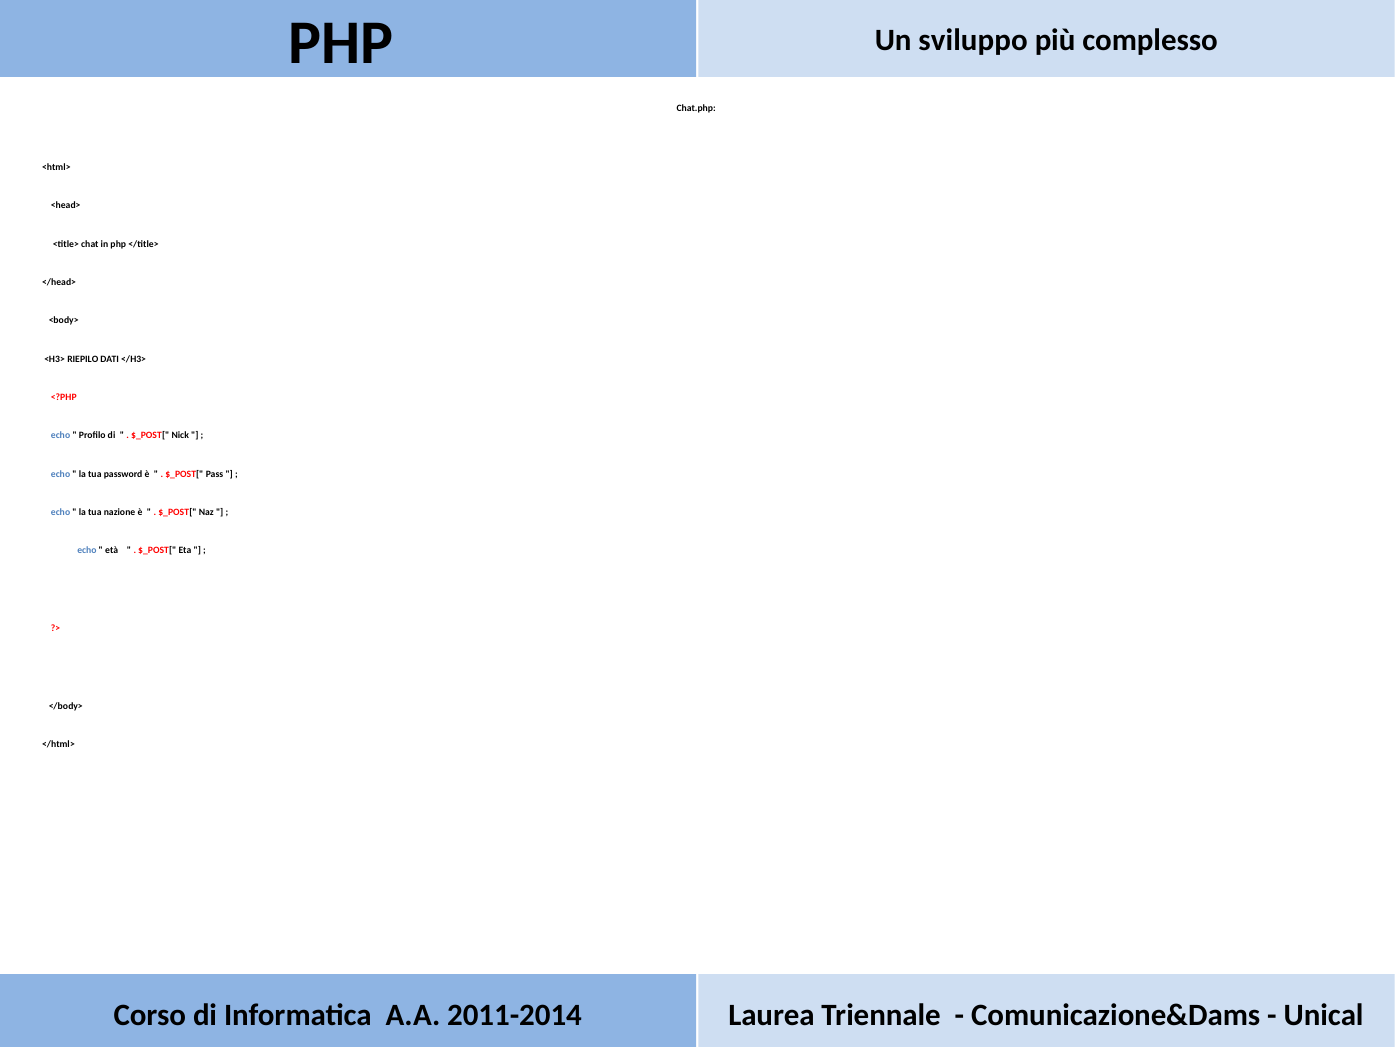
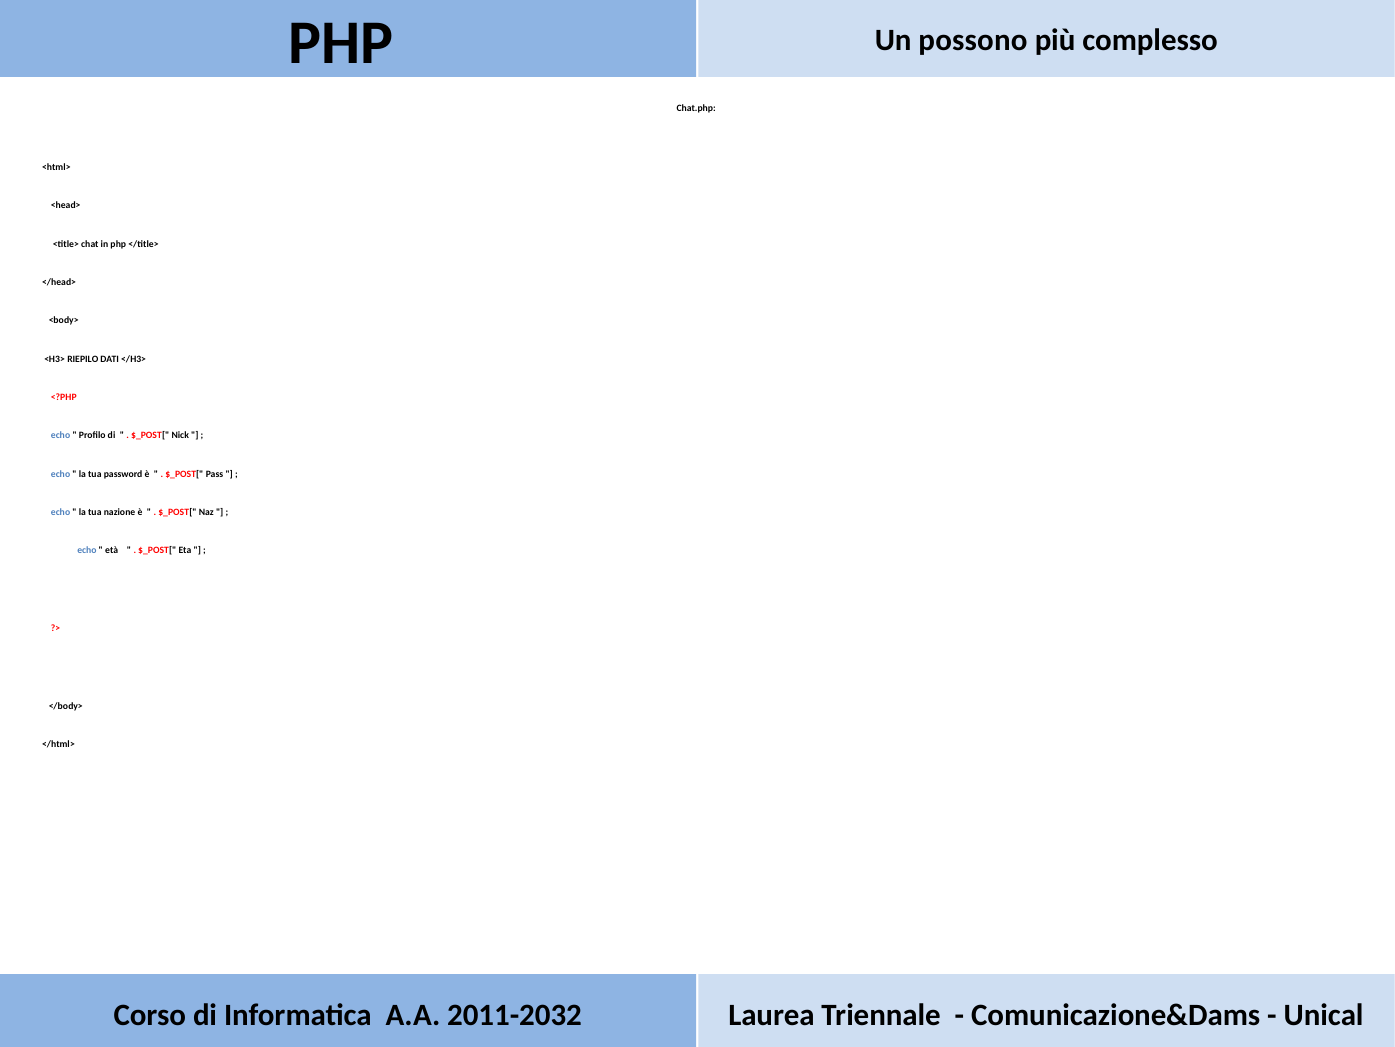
sviluppo: sviluppo -> possono
2011-2014: 2011-2014 -> 2011-2032
